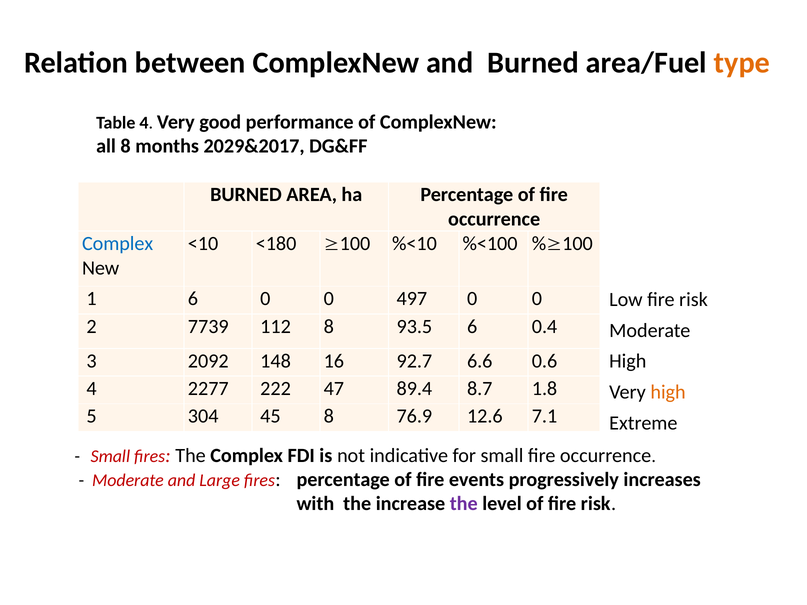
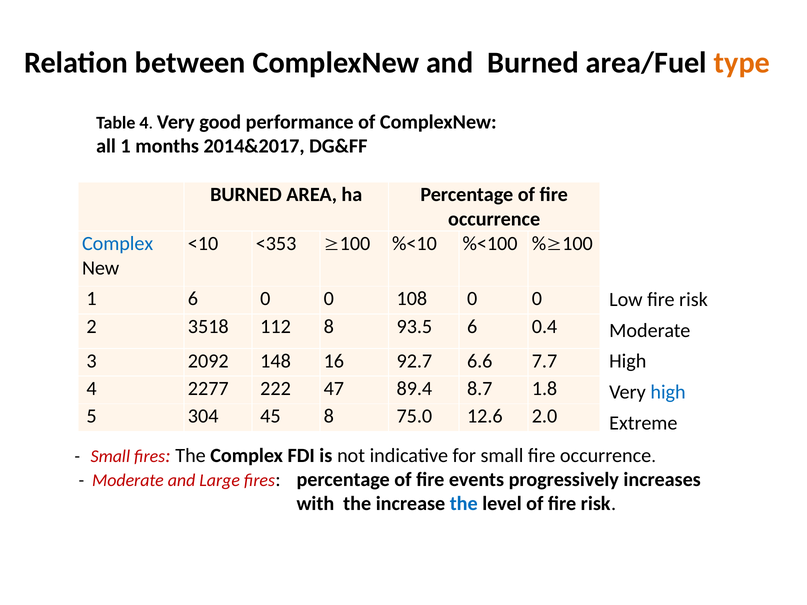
all 8: 8 -> 1
2029&2017: 2029&2017 -> 2014&2017
<180: <180 -> <353
497: 497 -> 108
7739: 7739 -> 3518
0.6: 0.6 -> 7.7
high at (668, 392) colour: orange -> blue
76.9: 76.9 -> 75.0
7.1: 7.1 -> 2.0
the at (464, 504) colour: purple -> blue
